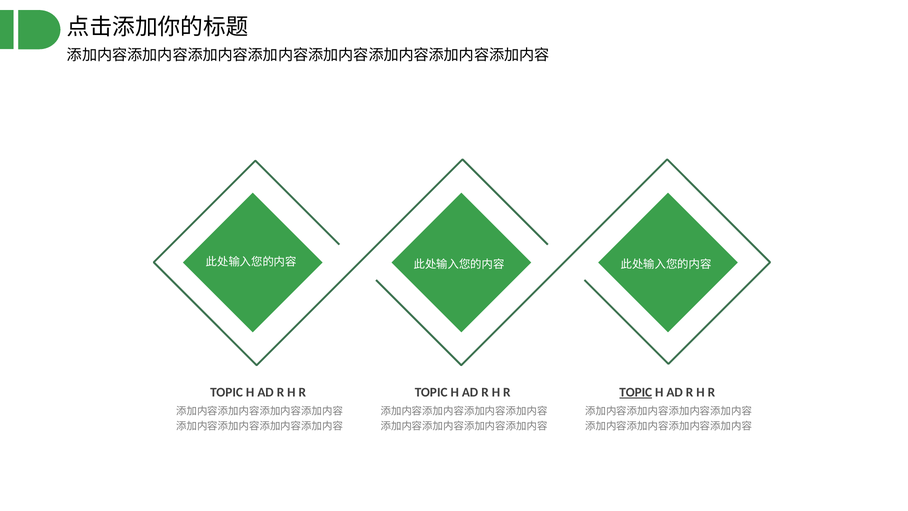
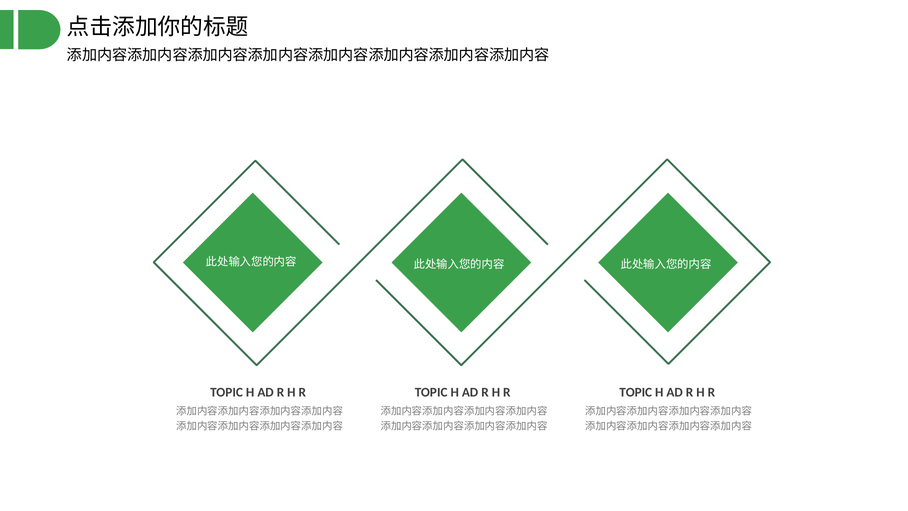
TOPIC at (636, 392) underline: present -> none
